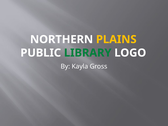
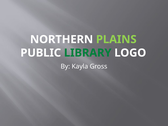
PLAINS colour: yellow -> light green
